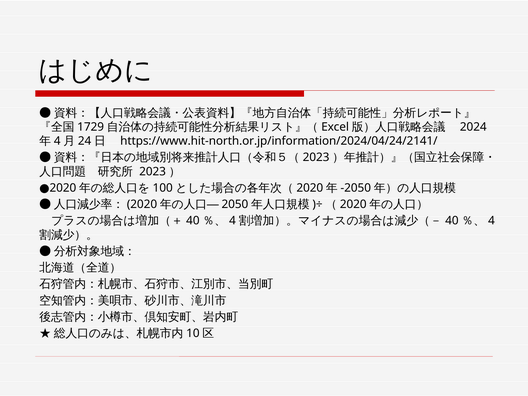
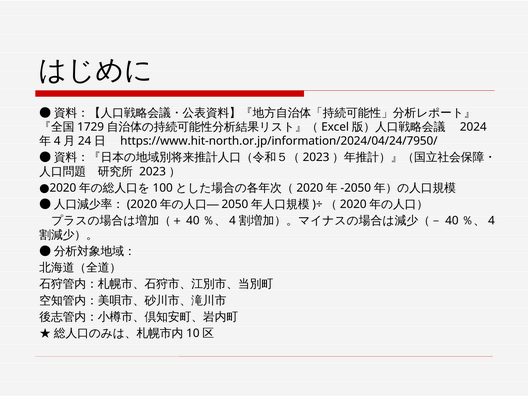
https://www.hit-north.or.jp/information/2024/04/24/2141/: https://www.hit-north.or.jp/information/2024/04/24/2141/ -> https://www.hit-north.or.jp/information/2024/04/24/7950/
